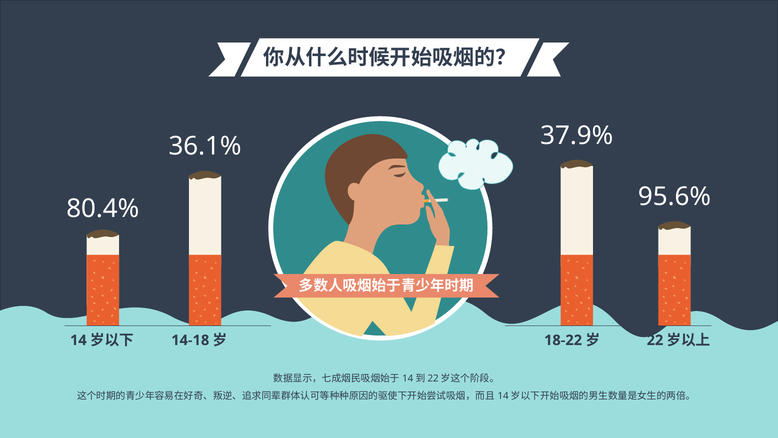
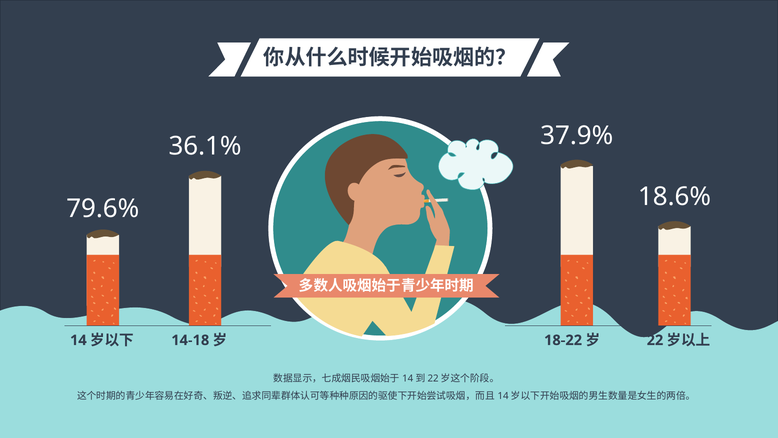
95.6%: 95.6% -> 18.6%
80.4%: 80.4% -> 79.6%
